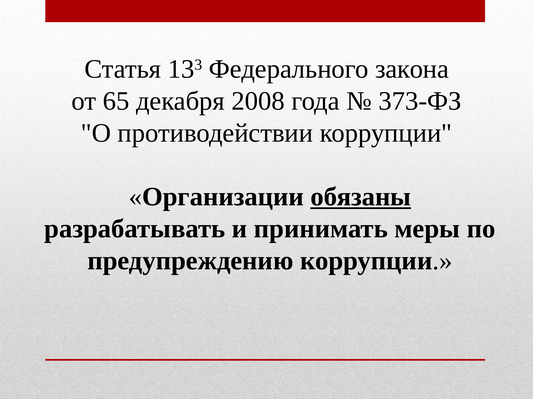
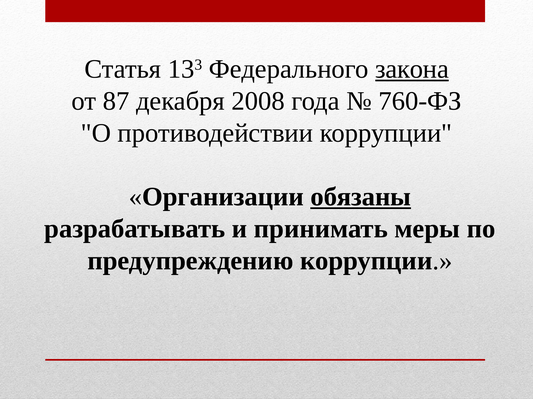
закона underline: none -> present
65: 65 -> 87
373-ФЗ: 373-ФЗ -> 760-ФЗ
